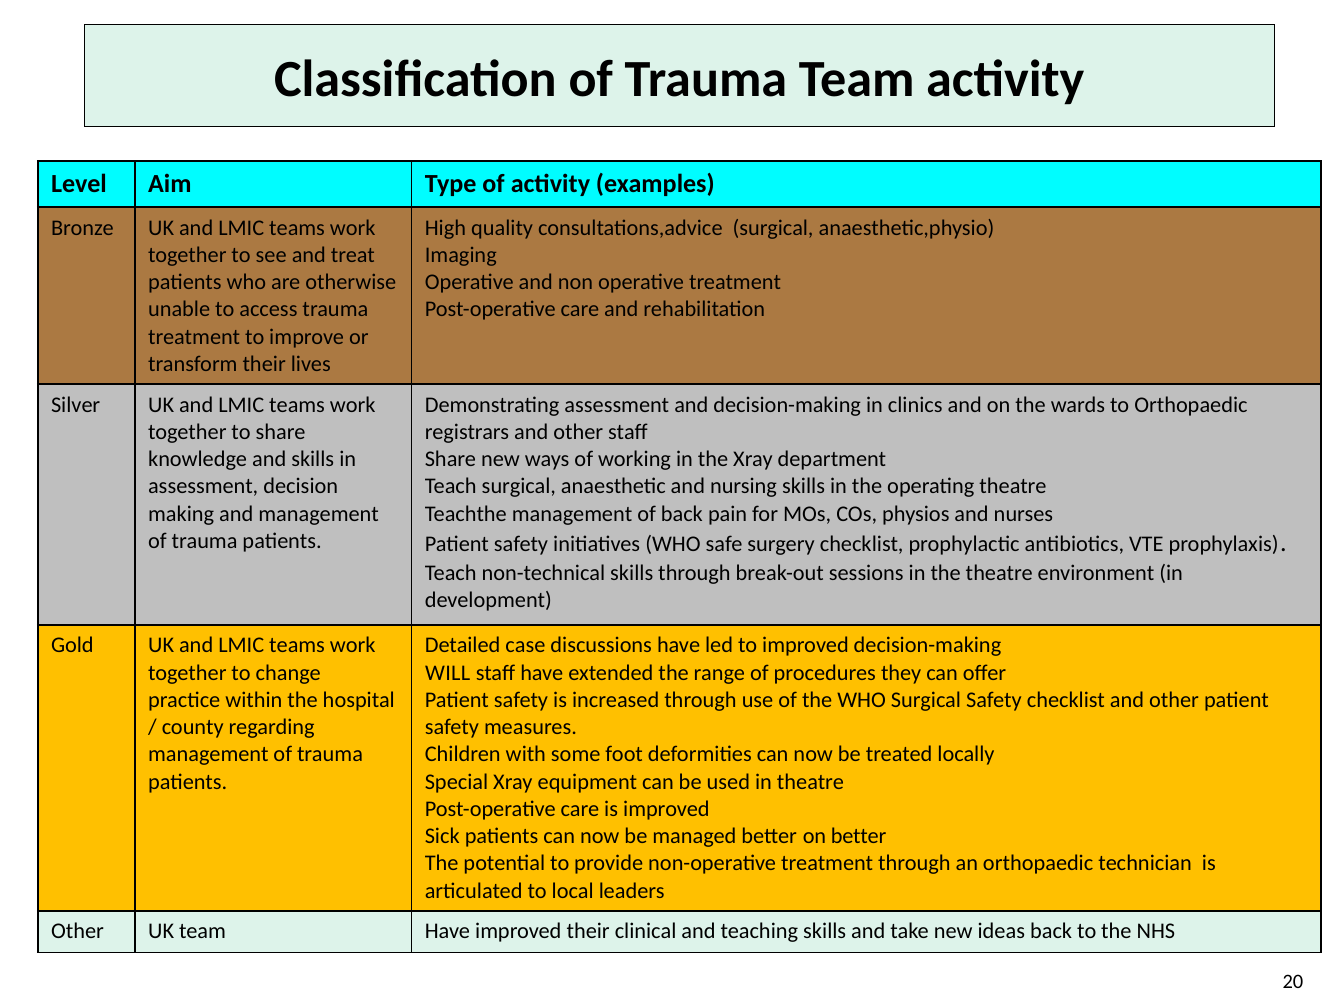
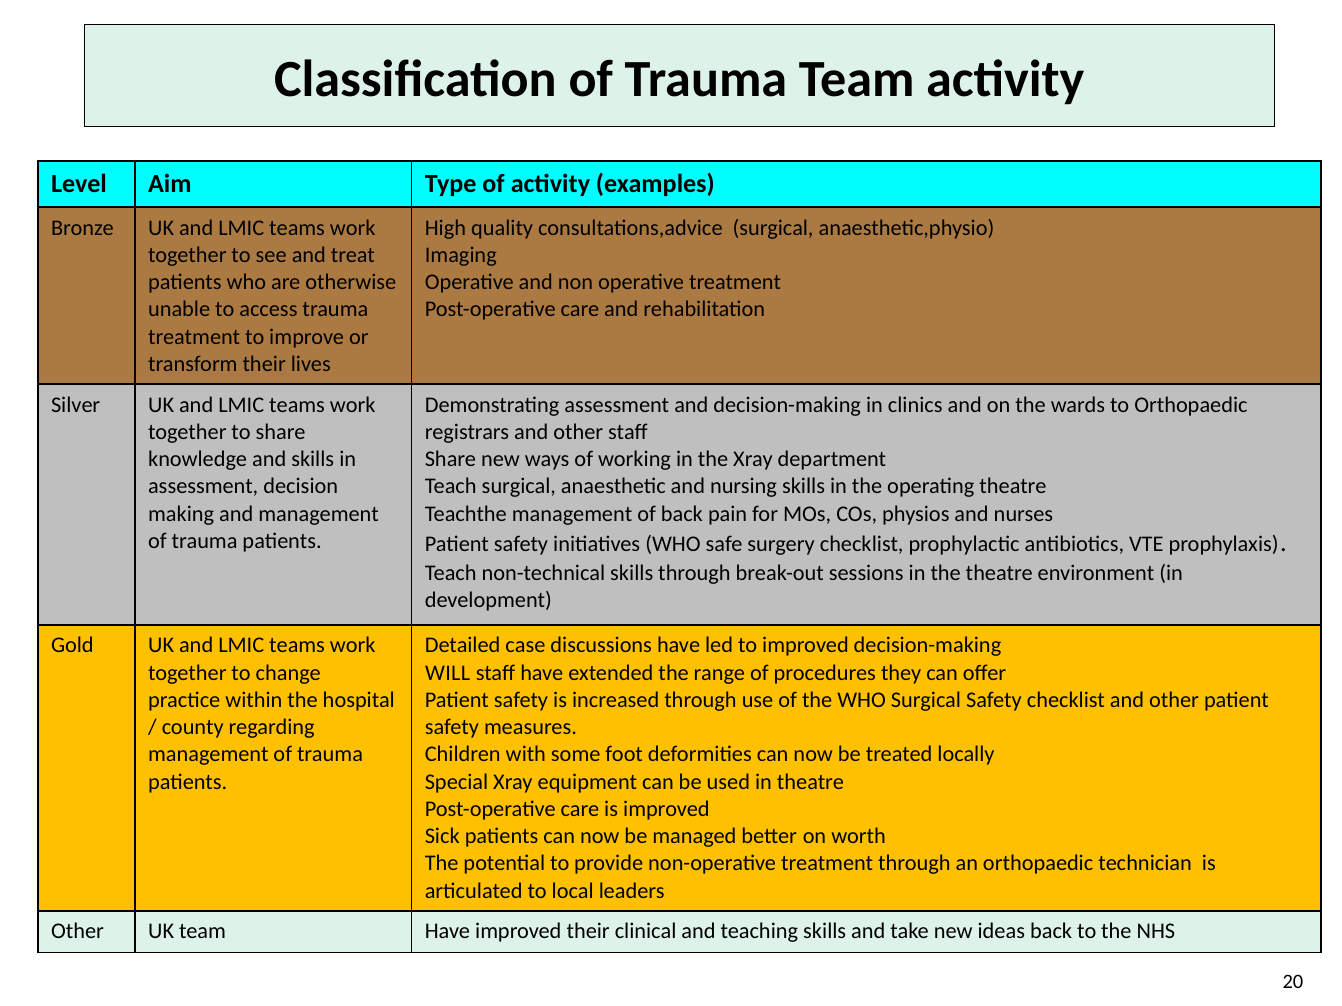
on better: better -> worth
